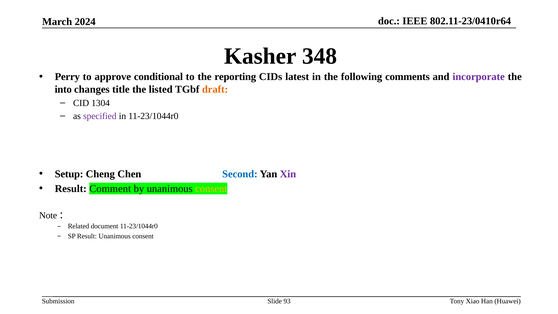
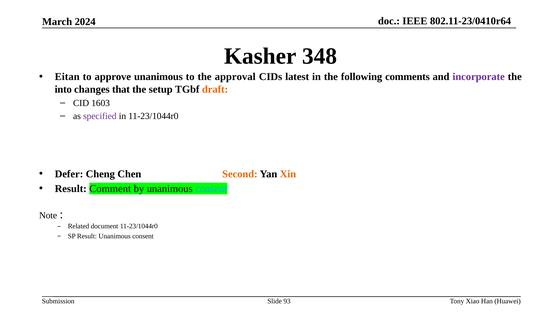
Perry: Perry -> Eitan
approve conditional: conditional -> unanimous
reporting: reporting -> approval
title: title -> that
listed: listed -> setup
1304: 1304 -> 1603
Setup: Setup -> Defer
Second colour: blue -> orange
Xin colour: purple -> orange
consent at (211, 189) colour: yellow -> light blue
